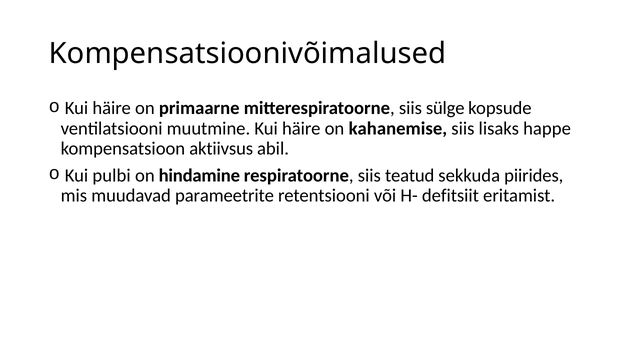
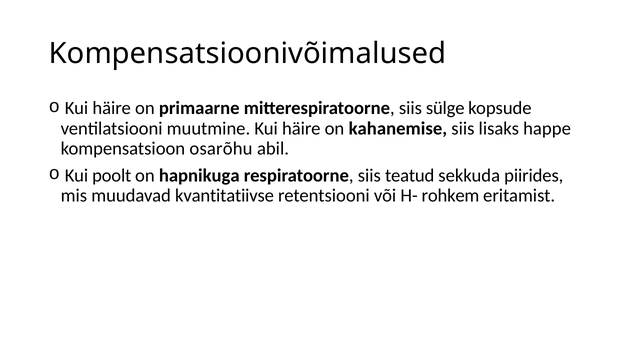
aktiivsus: aktiivsus -> osarõhu
pulbi: pulbi -> poolt
hindamine: hindamine -> hapnikuga
parameetrite: parameetrite -> kvantitatiivse
defitsiit: defitsiit -> rohkem
